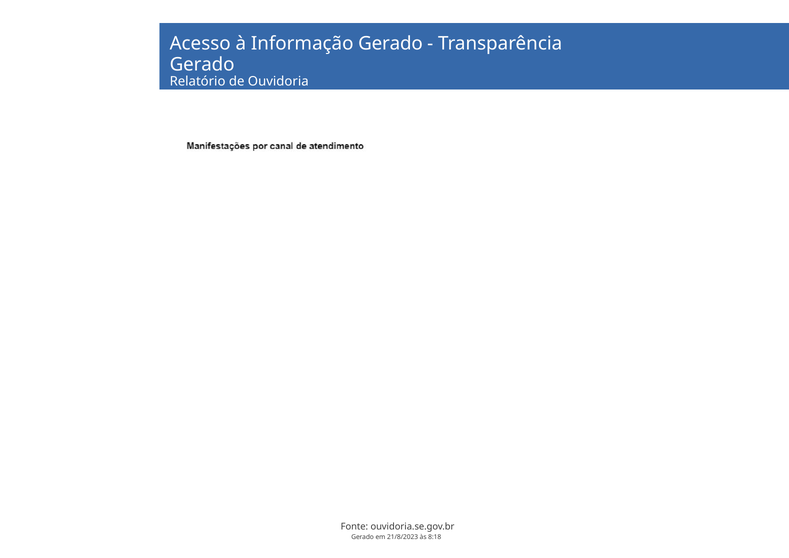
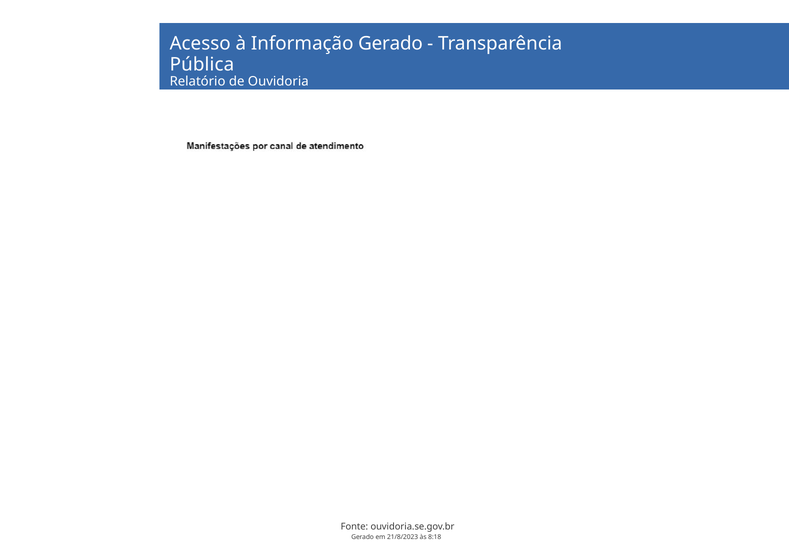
Gerado at (202, 65): Gerado -> Pública
